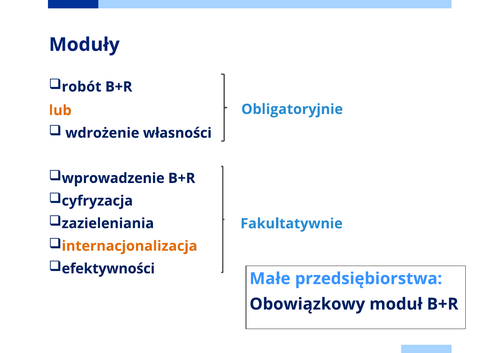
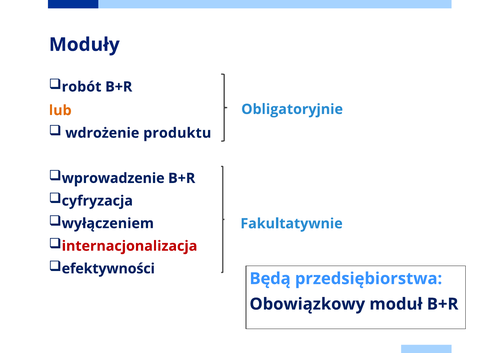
własności: własności -> produktu
zazieleniania: zazieleniania -> wyłączeniem
internacjonalizacja colour: orange -> red
Małe: Małe -> Będą
